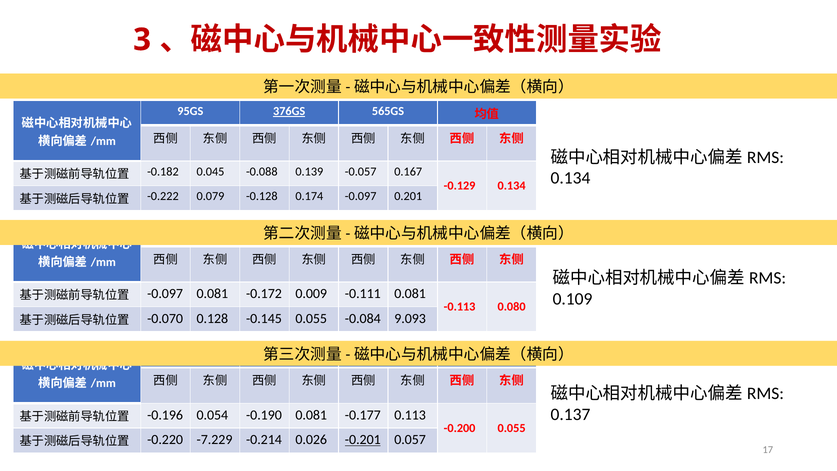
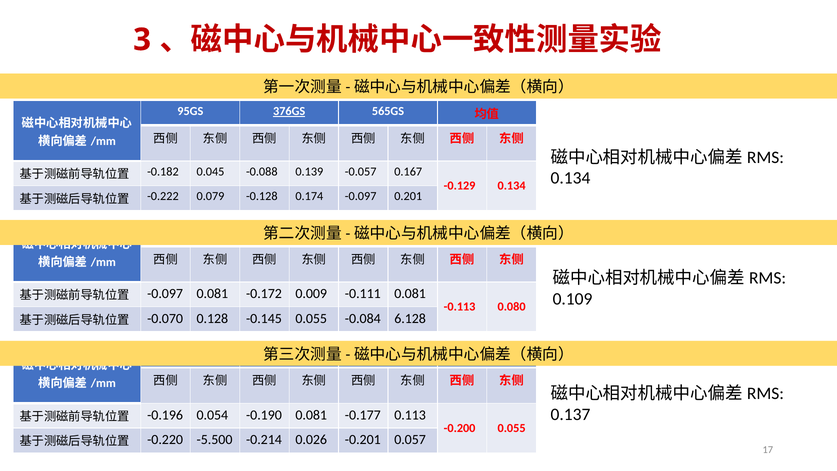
9.093: 9.093 -> 6.128
-7.229: -7.229 -> -5.500
-0.201 underline: present -> none
